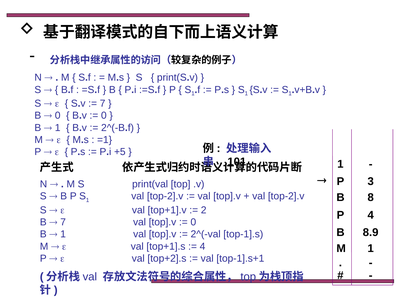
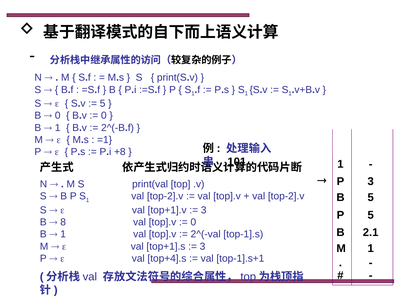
7 at (103, 103): 7 -> 5
+5: +5 -> +8
B 8: 8 -> 5
2 at (204, 210): 2 -> 3
P 4: 4 -> 5
7 at (63, 222): 7 -> 8
8.9: 8.9 -> 2.1
4 at (203, 246): 4 -> 3
top+2].s: top+2].s -> top+4].s
